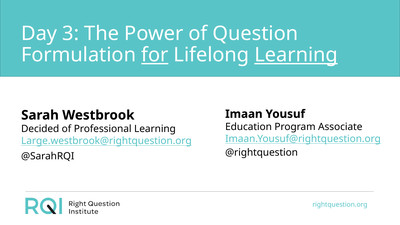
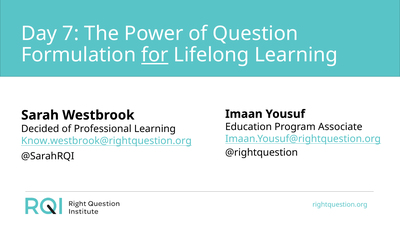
3: 3 -> 7
Learning at (296, 55) underline: present -> none
Large.westbrook@rightquestion.org: Large.westbrook@rightquestion.org -> Know.westbrook@rightquestion.org
